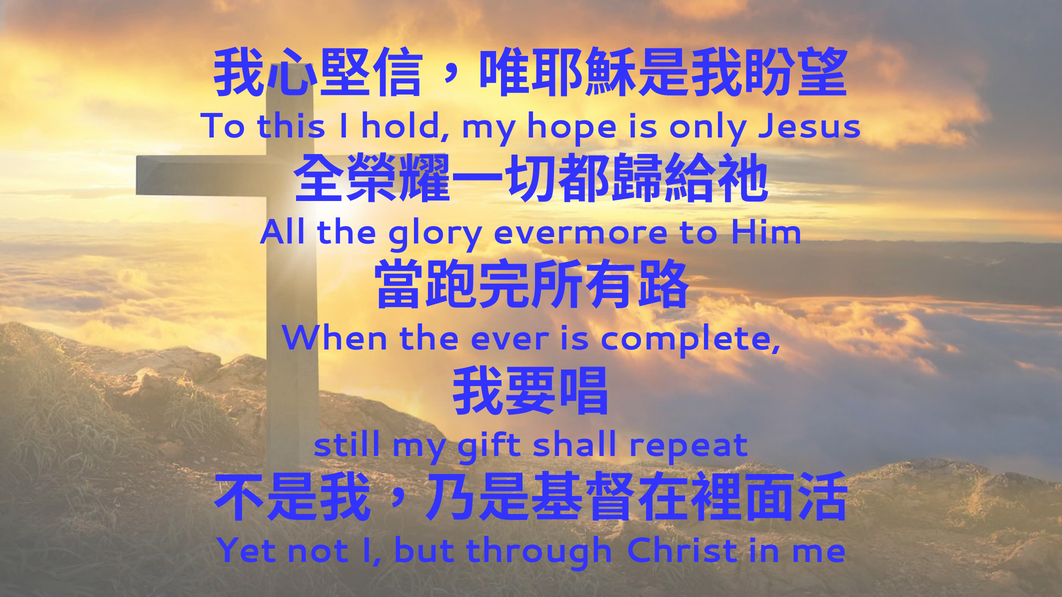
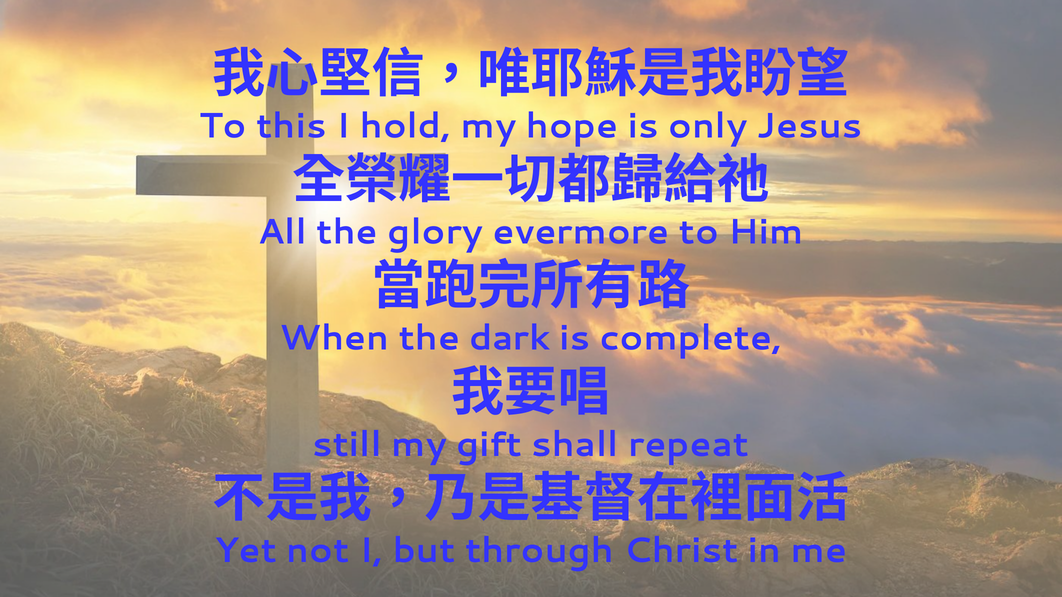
ever: ever -> dark
